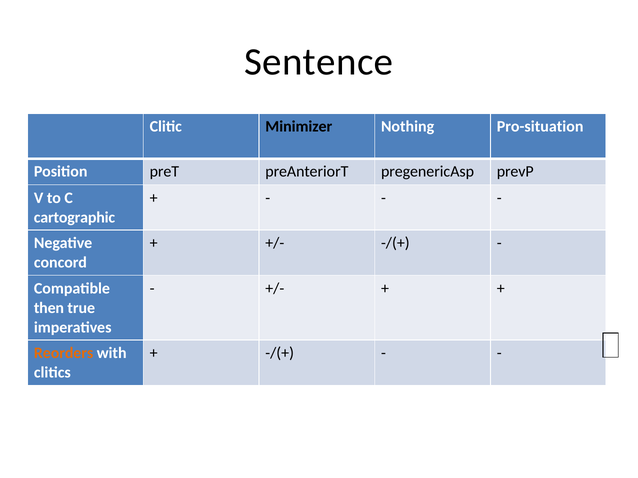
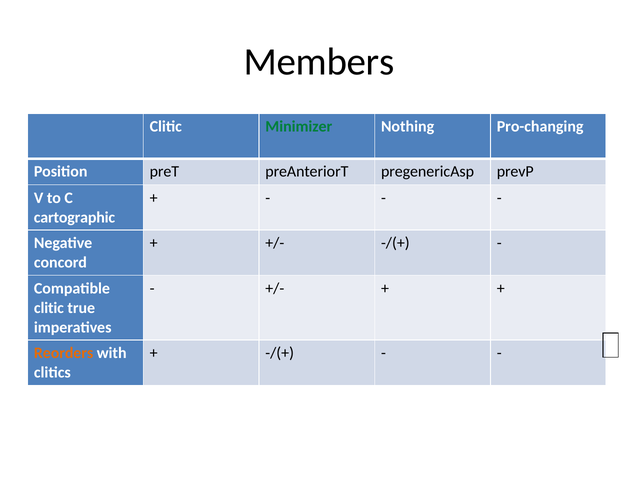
Sentence: Sentence -> Members
Minimizer colour: black -> green
Pro-situation: Pro-situation -> Pro-changing
then at (49, 308): then -> clitic
